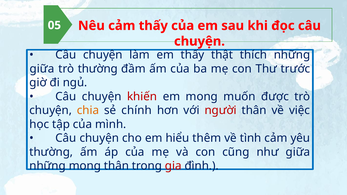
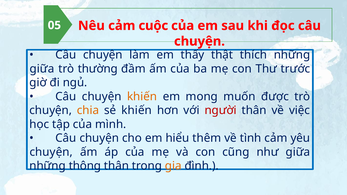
cảm thấy: thấy -> cuộc
khiến at (142, 97) colour: red -> orange
sẻ chính: chính -> khiến
thường at (51, 152): thường -> chuyện
những mong: mong -> thông
gia colour: red -> orange
